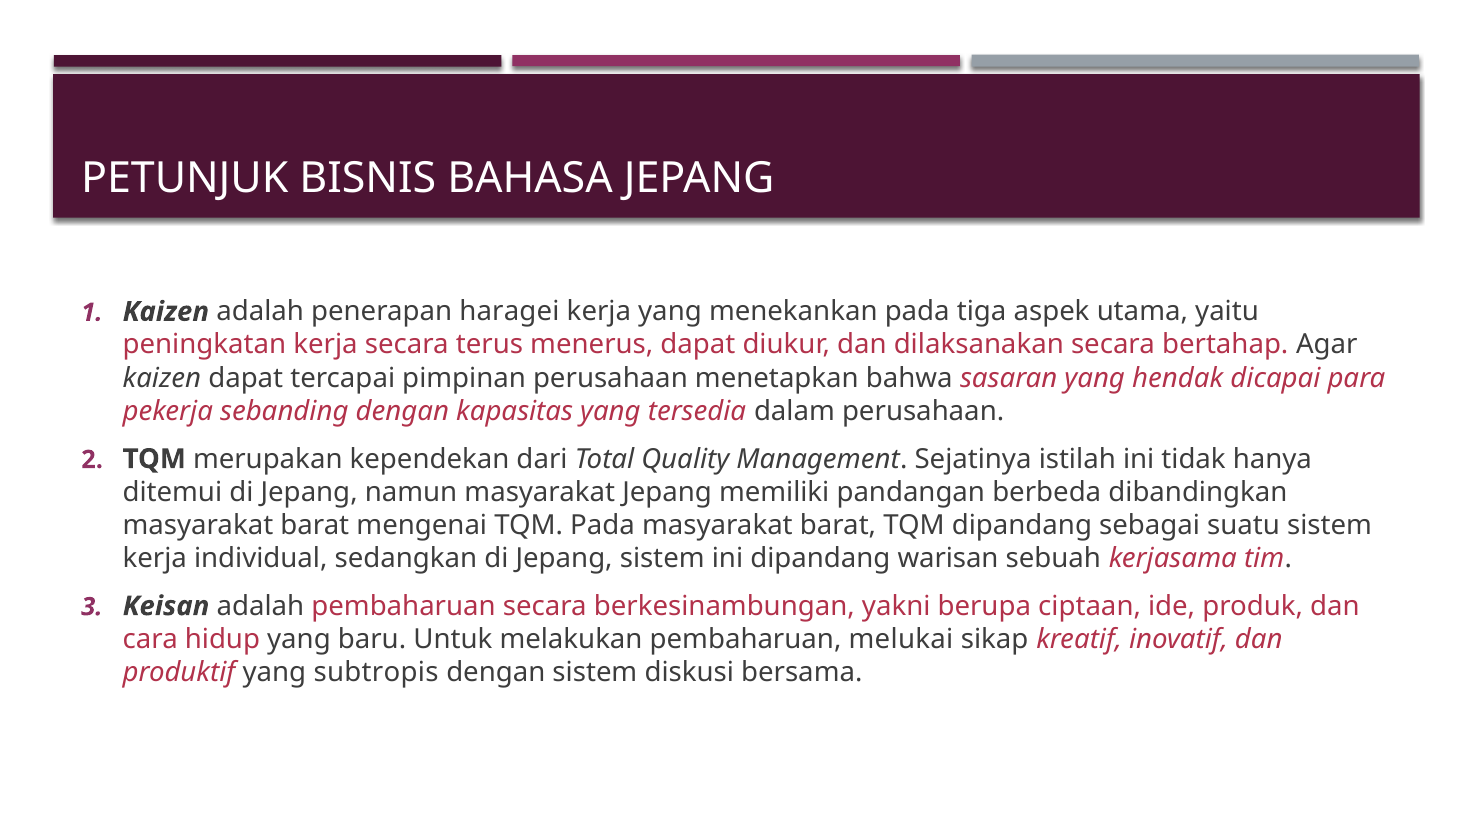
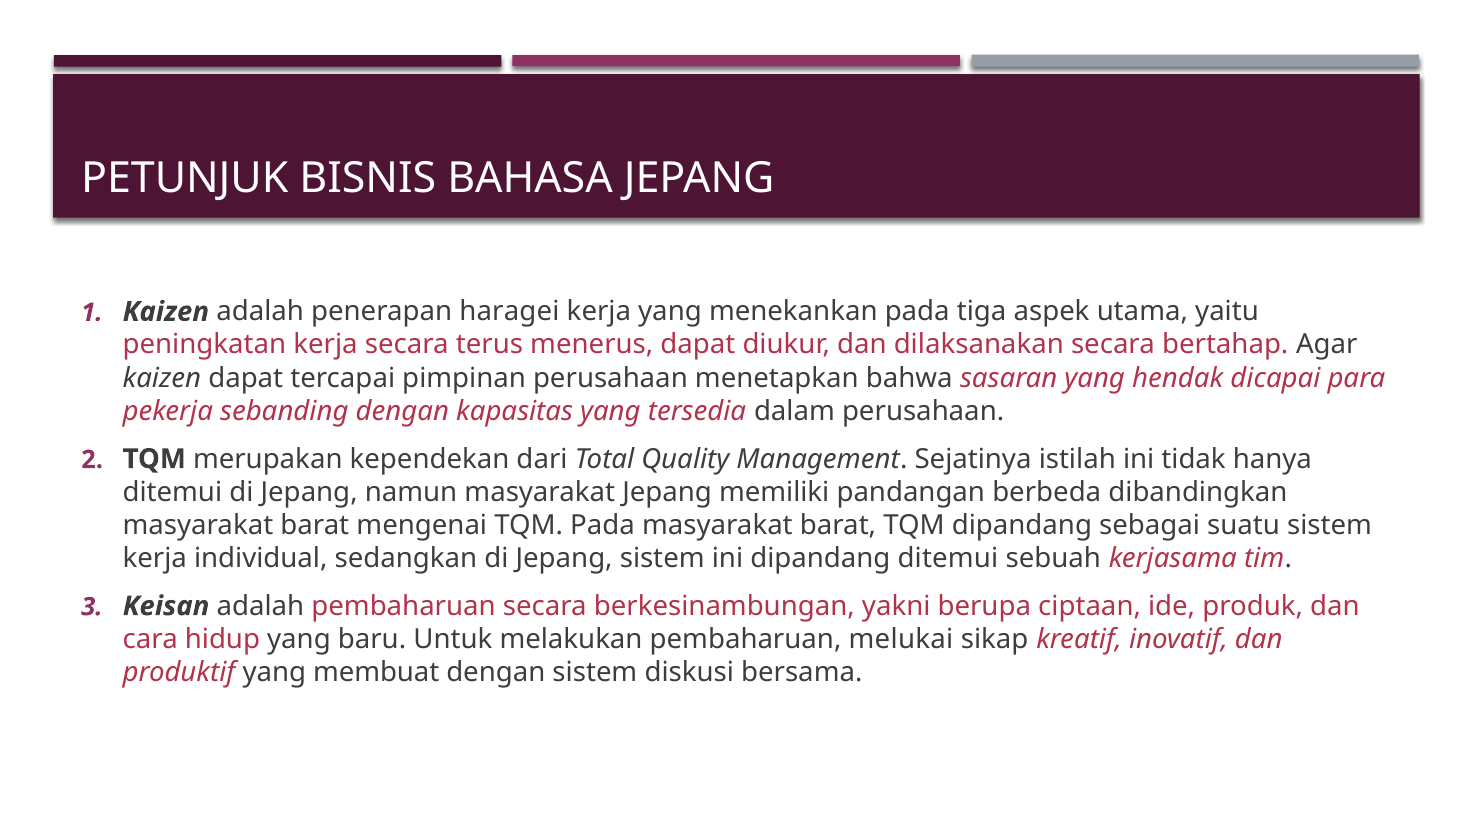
dipandang warisan: warisan -> ditemui
subtropis: subtropis -> membuat
